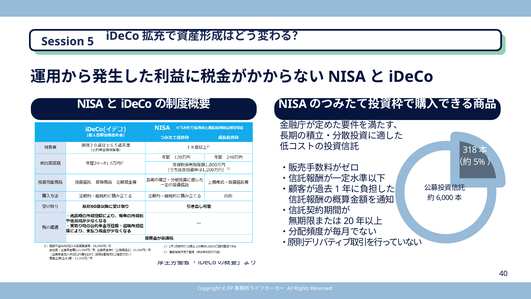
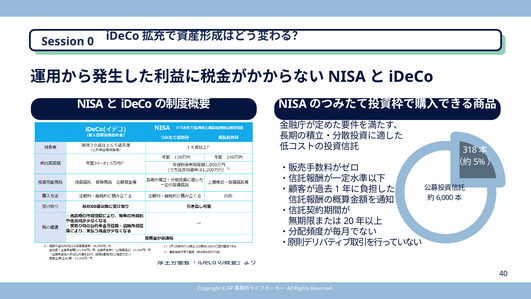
5: 5 -> 0
